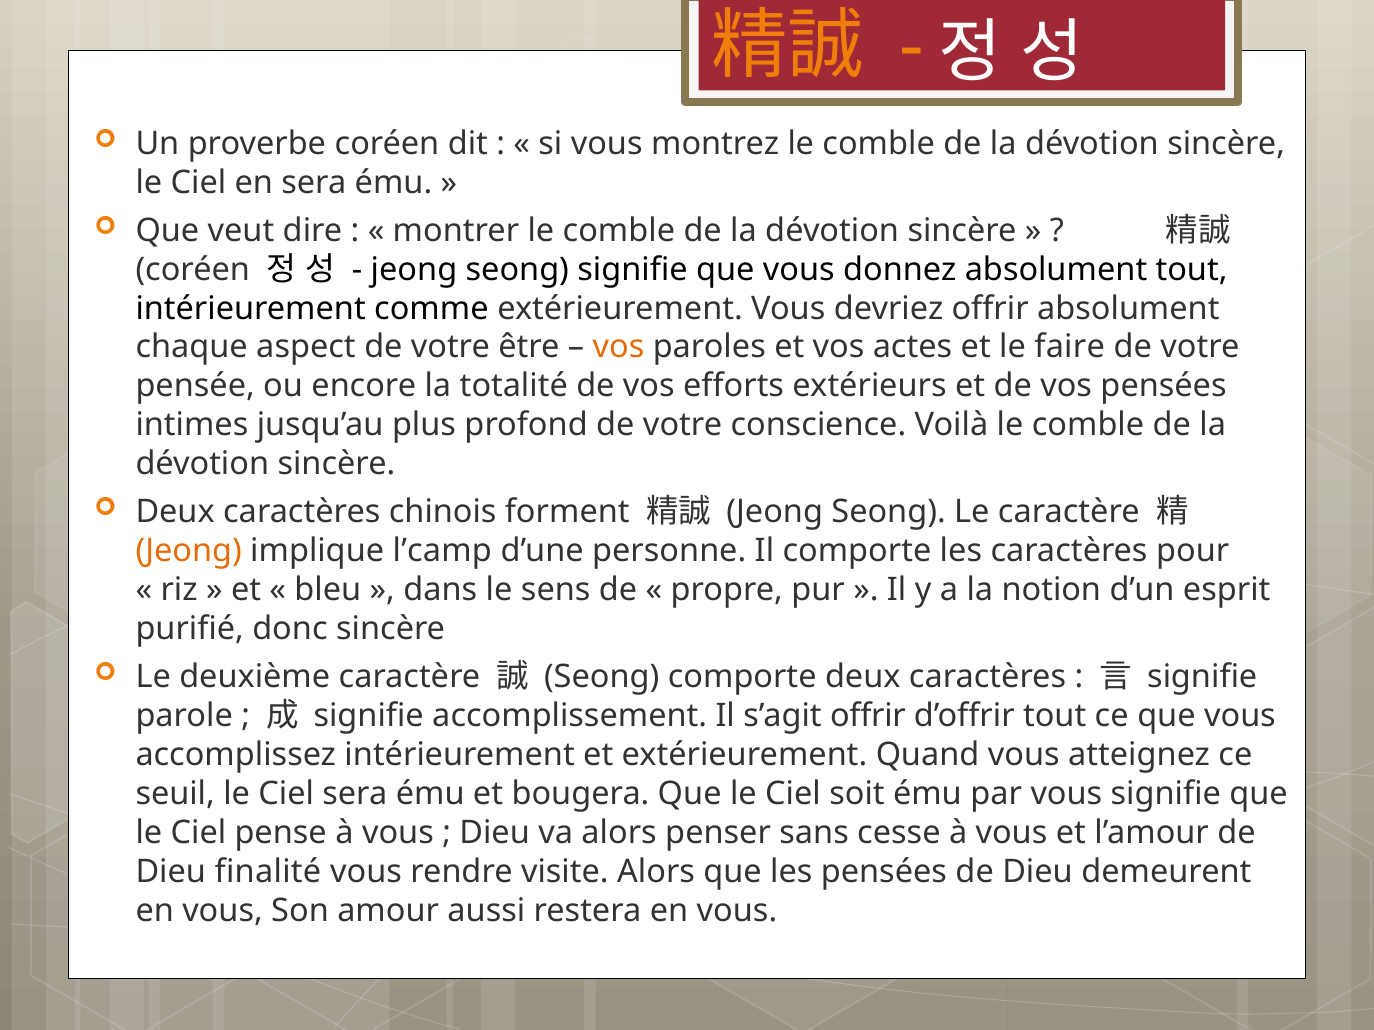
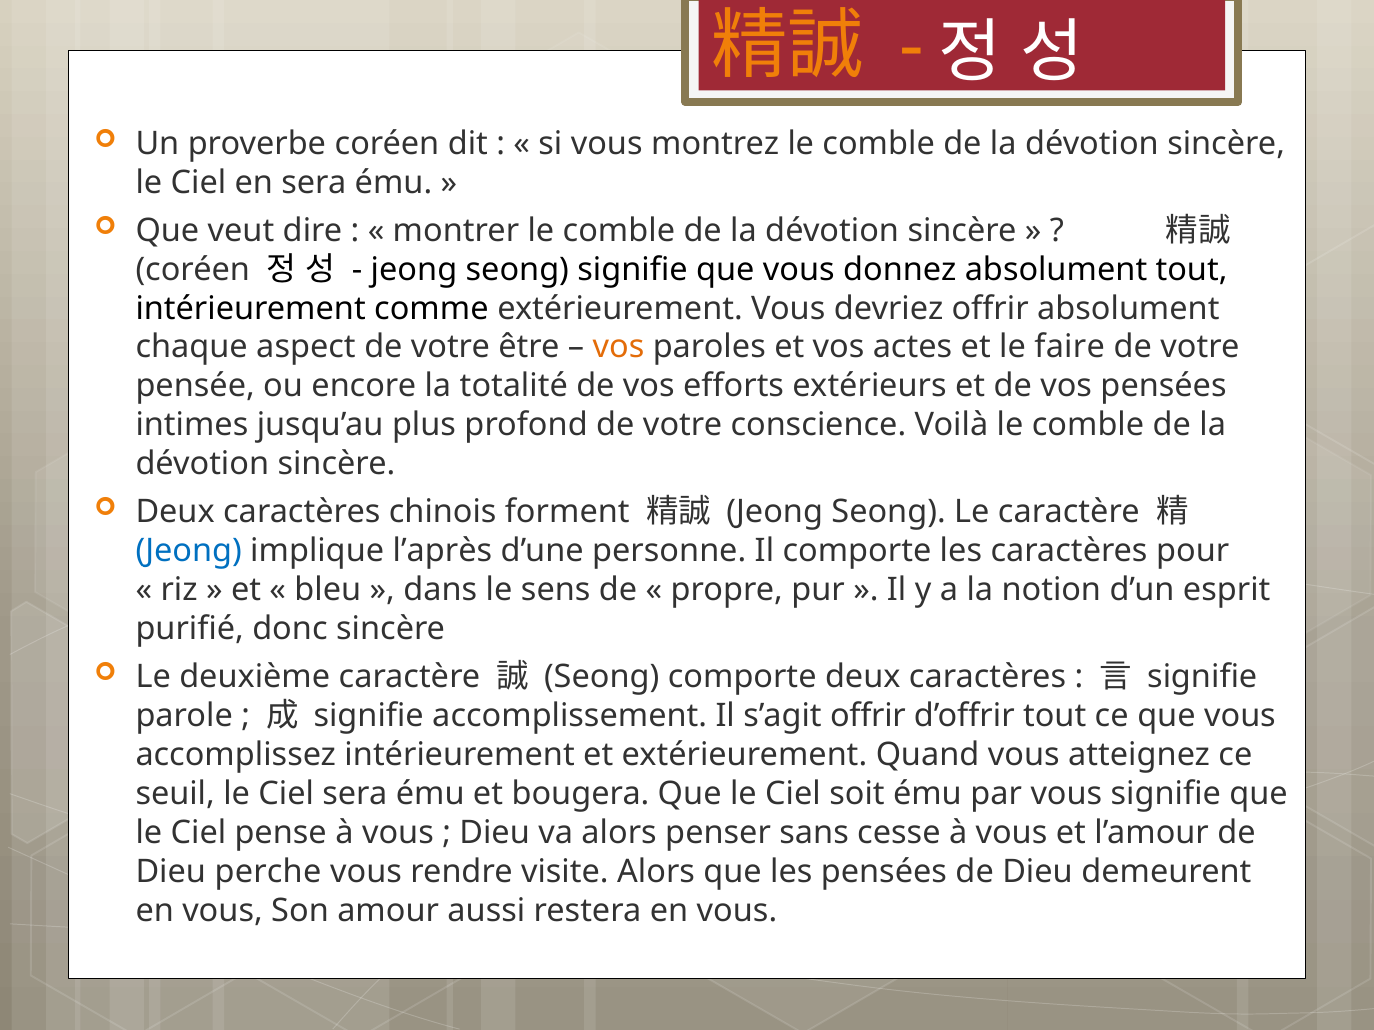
Jeong at (189, 551) colour: orange -> blue
l’camp: l’camp -> l’après
finalité: finalité -> perche
